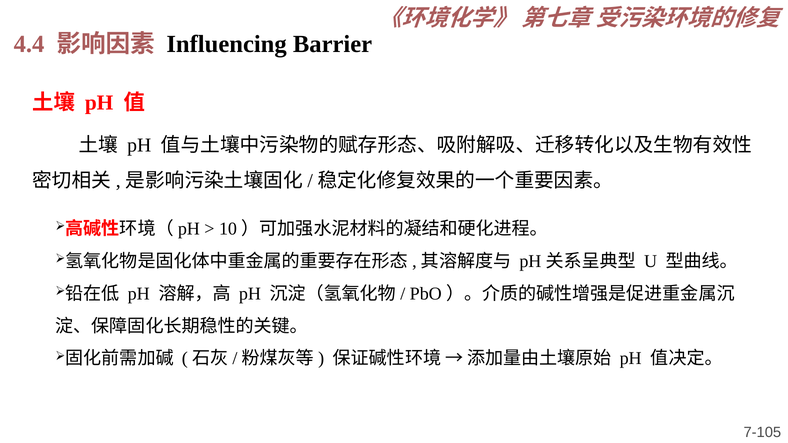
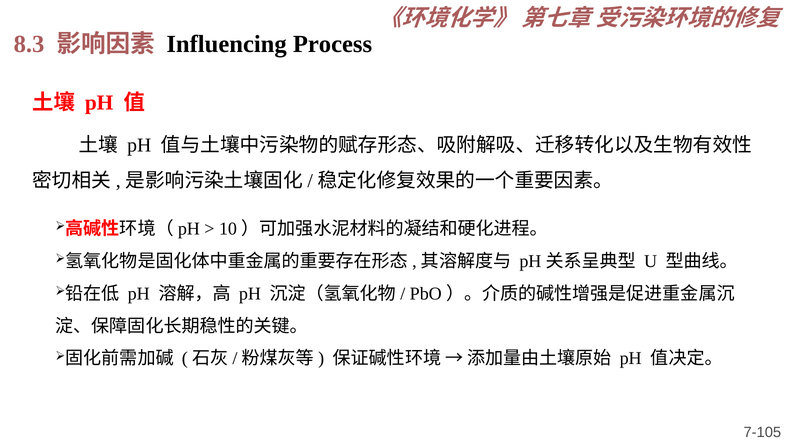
4.4: 4.4 -> 8.3
Barrier: Barrier -> Process
